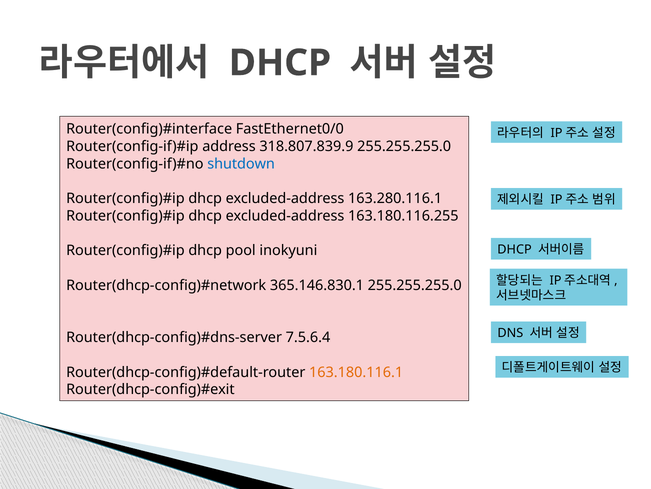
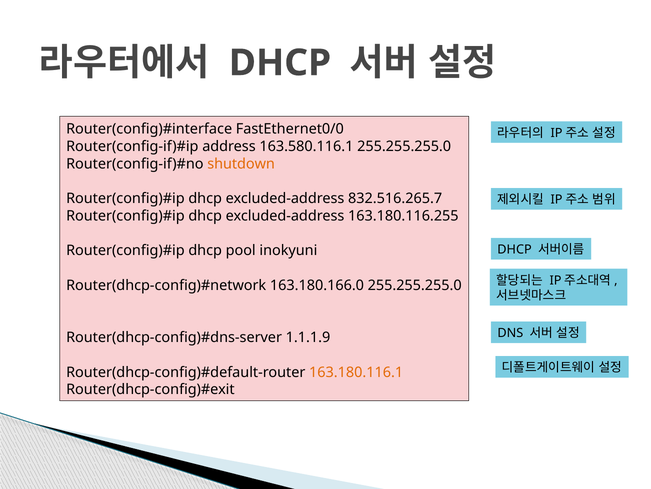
318.807.839.9: 318.807.839.9 -> 163.580.116.1
shutdown colour: blue -> orange
163.280.116.1: 163.280.116.1 -> 832.516.265.7
365.146.830.1: 365.146.830.1 -> 163.180.166.0
7.5.6.4: 7.5.6.4 -> 1.1.1.9
